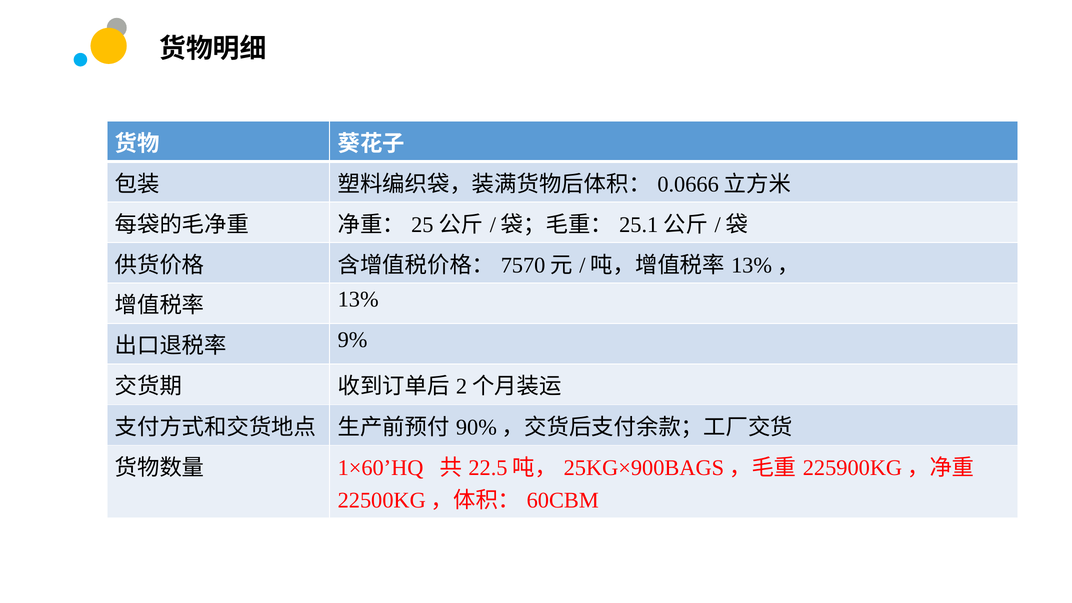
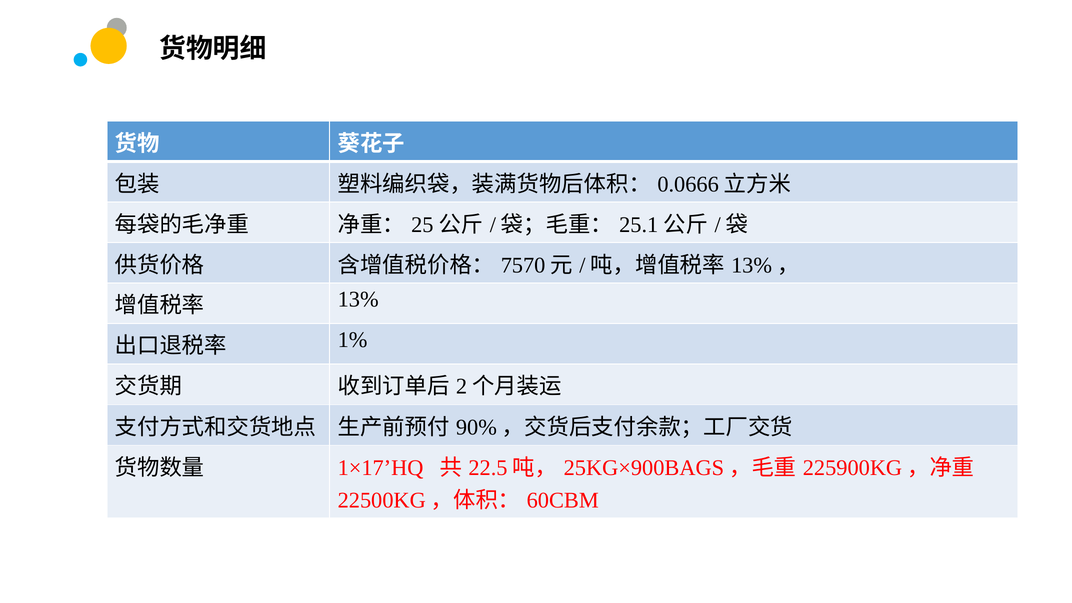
9%: 9% -> 1%
1×60’HQ: 1×60’HQ -> 1×17’HQ
